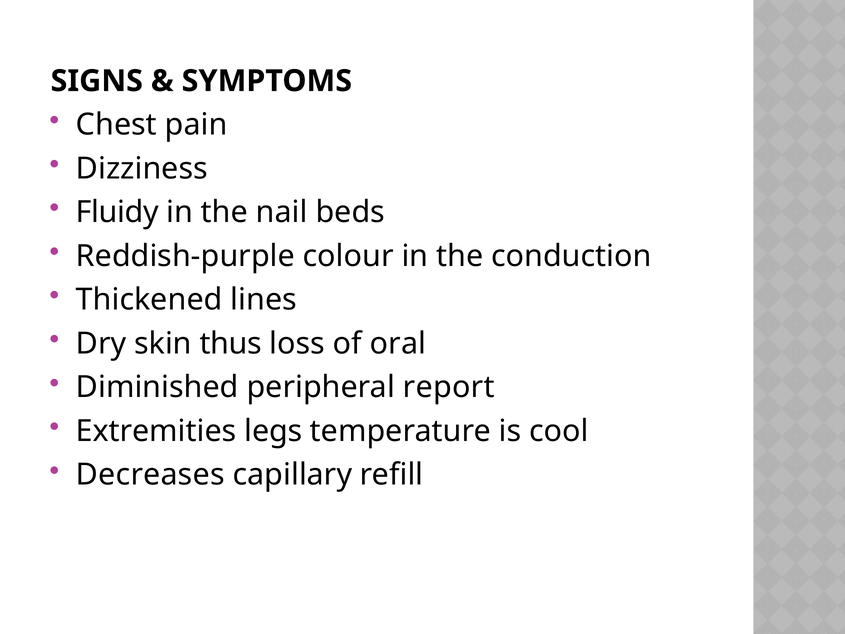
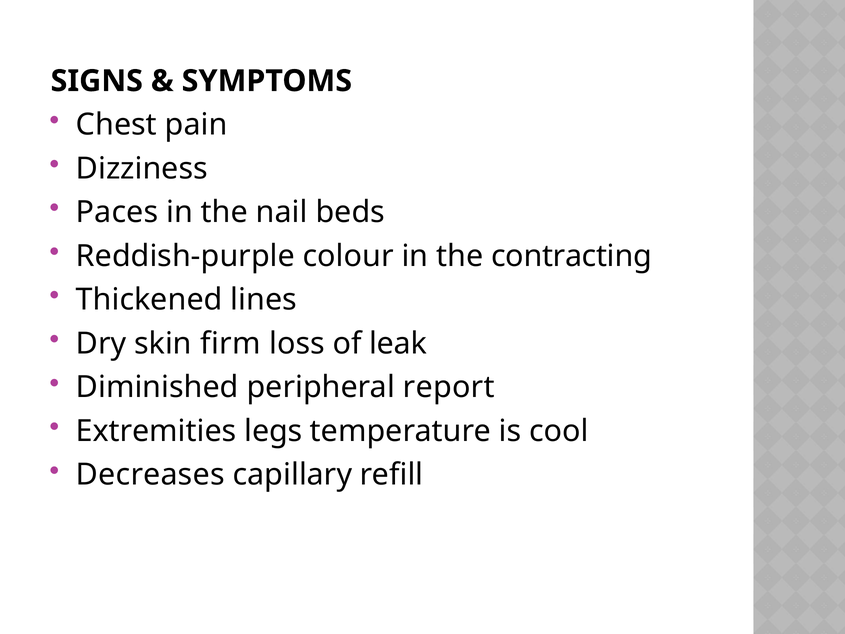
Fluidy: Fluidy -> Paces
conduction: conduction -> contracting
thus: thus -> firm
oral: oral -> leak
